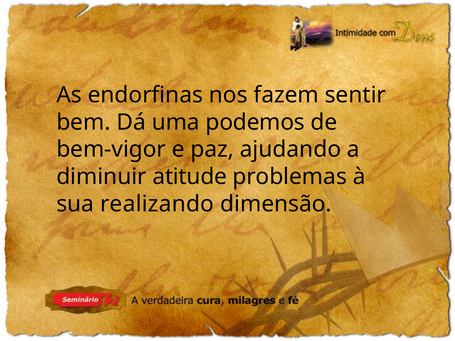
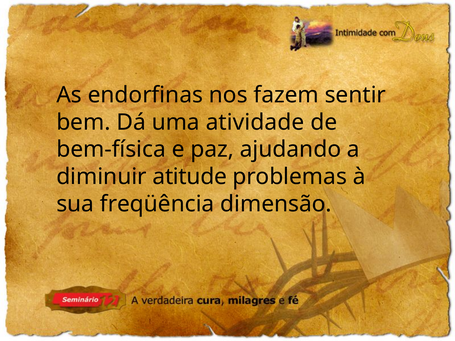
podemos: podemos -> atividade
bem-vigor: bem-vigor -> bem-física
realizando: realizando -> freqüência
